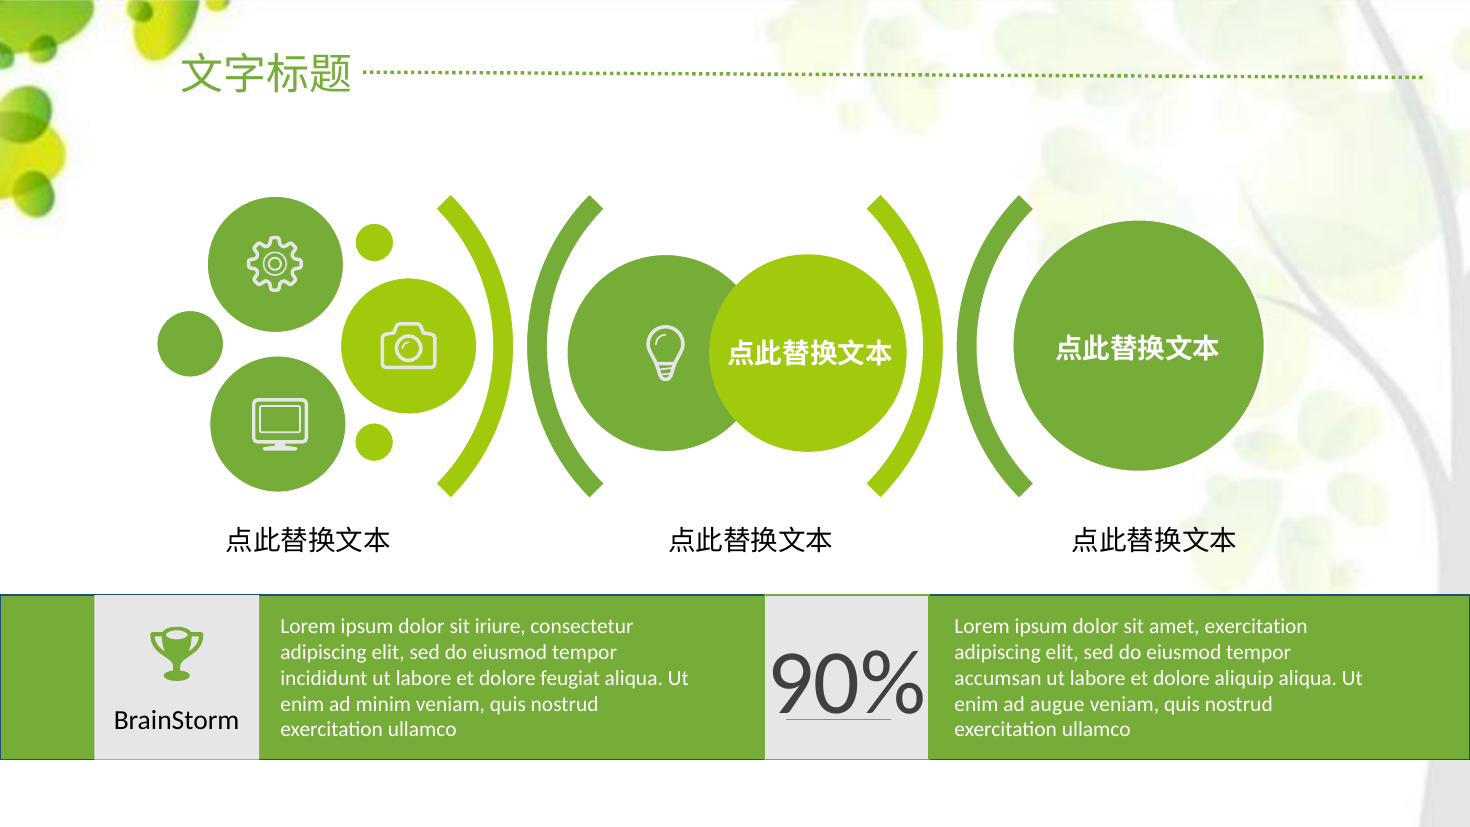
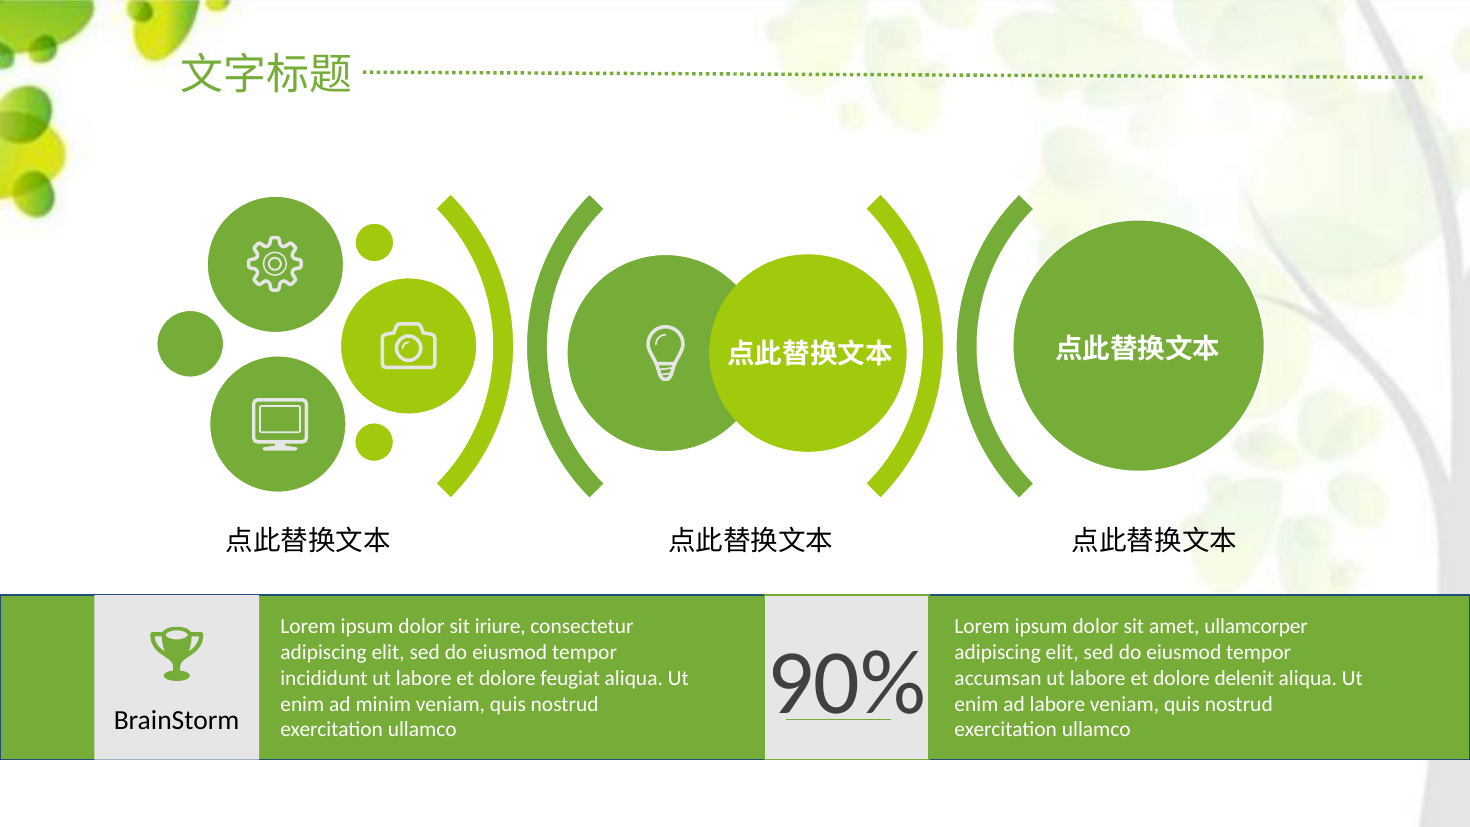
amet exercitation: exercitation -> ullamcorper
aliquip: aliquip -> delenit
ad augue: augue -> labore
